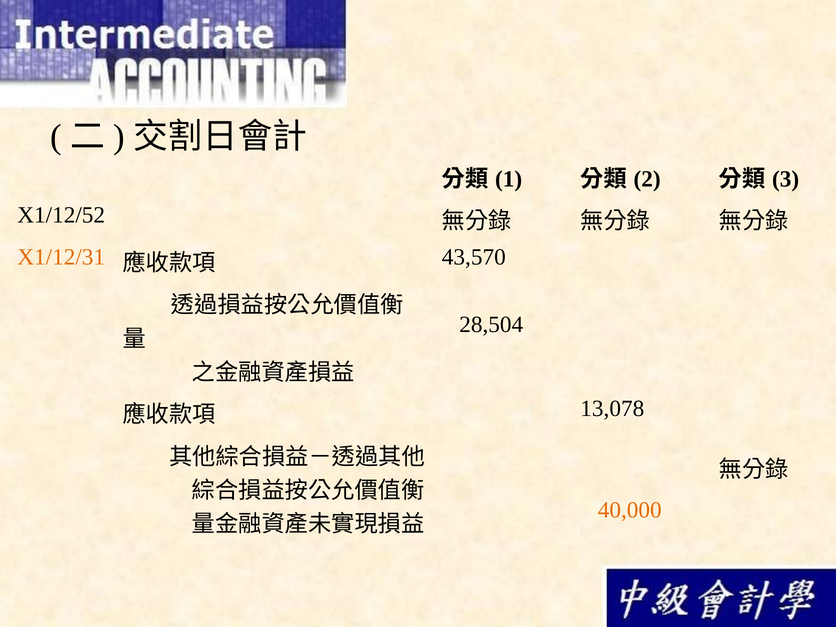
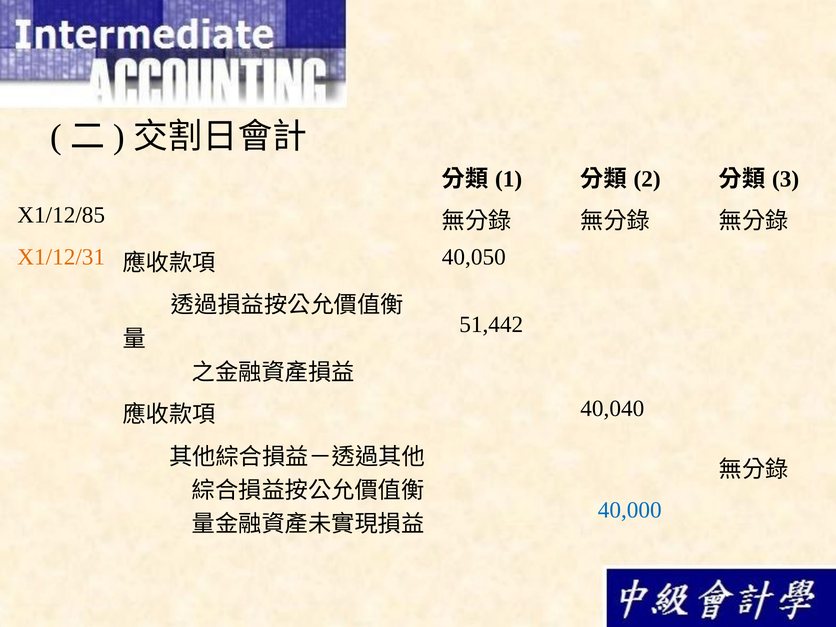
X1/12/52: X1/12/52 -> X1/12/85
43,570: 43,570 -> 40,050
28,504: 28,504 -> 51,442
13,078: 13,078 -> 40,040
40,000 colour: orange -> blue
